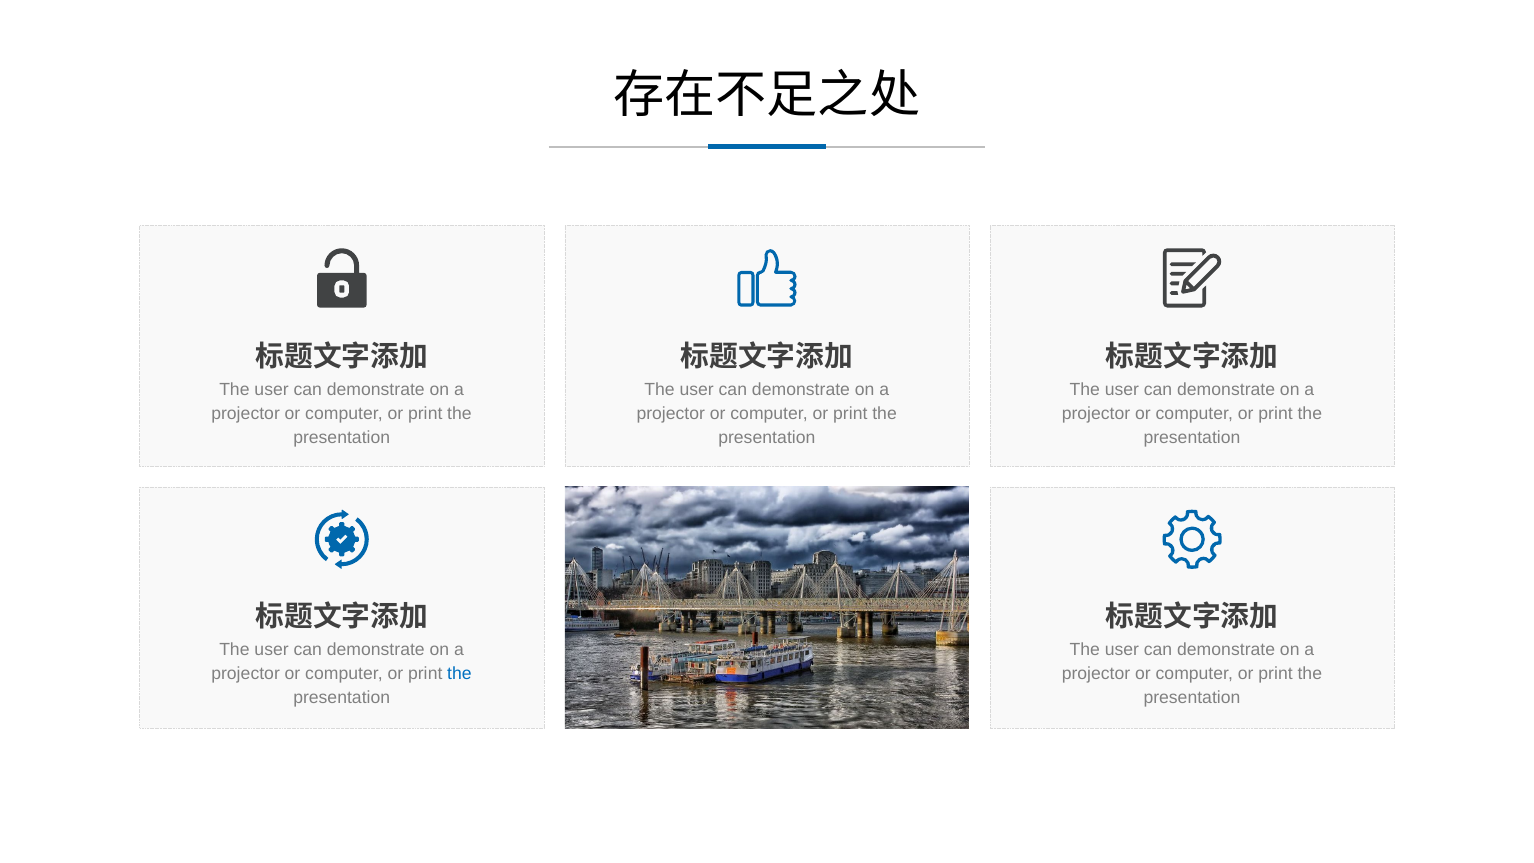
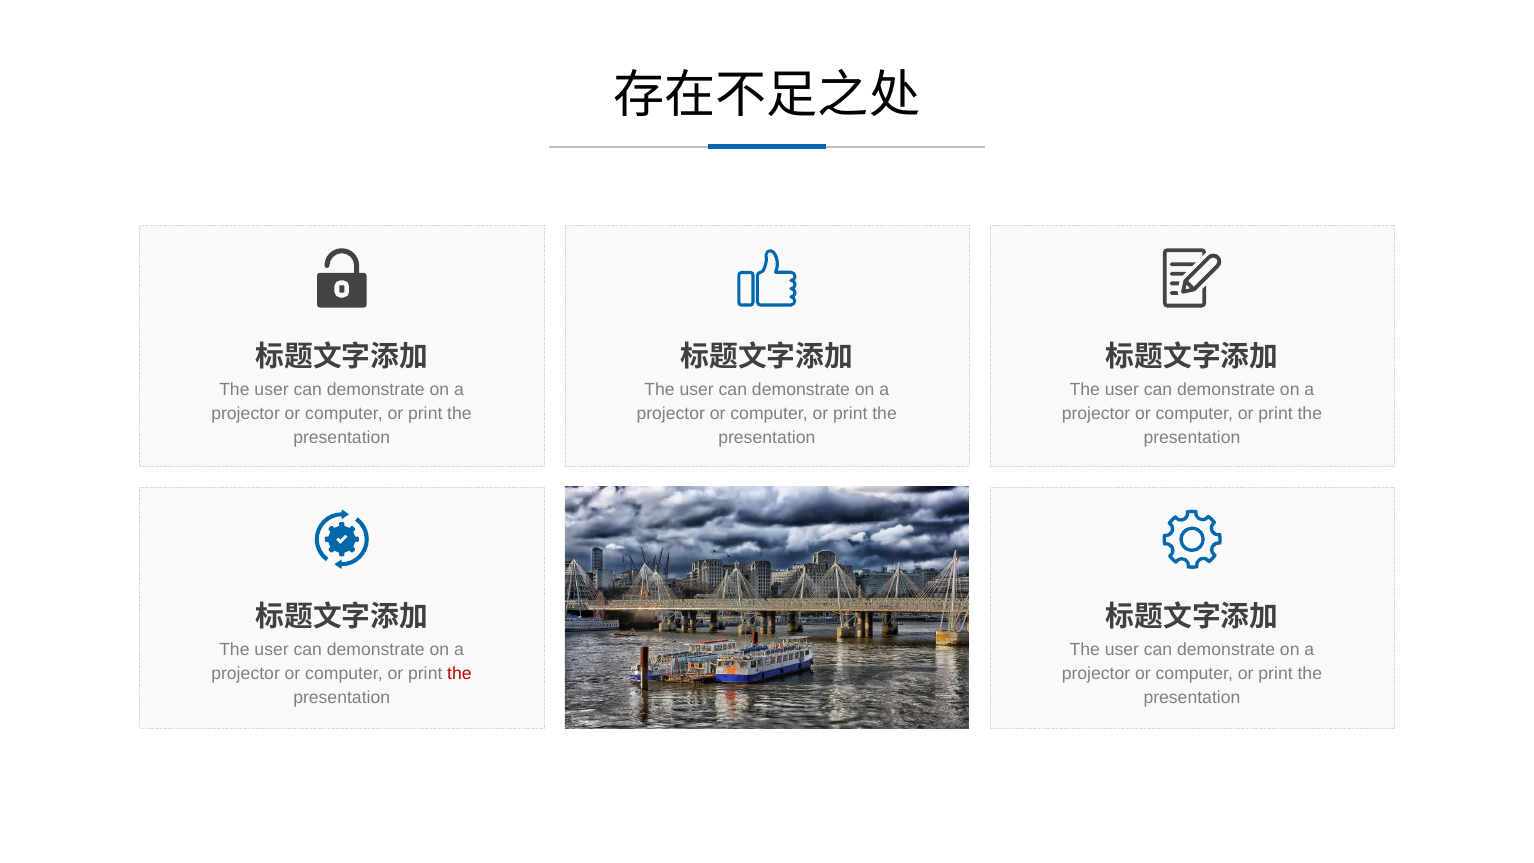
the at (459, 674) colour: blue -> red
